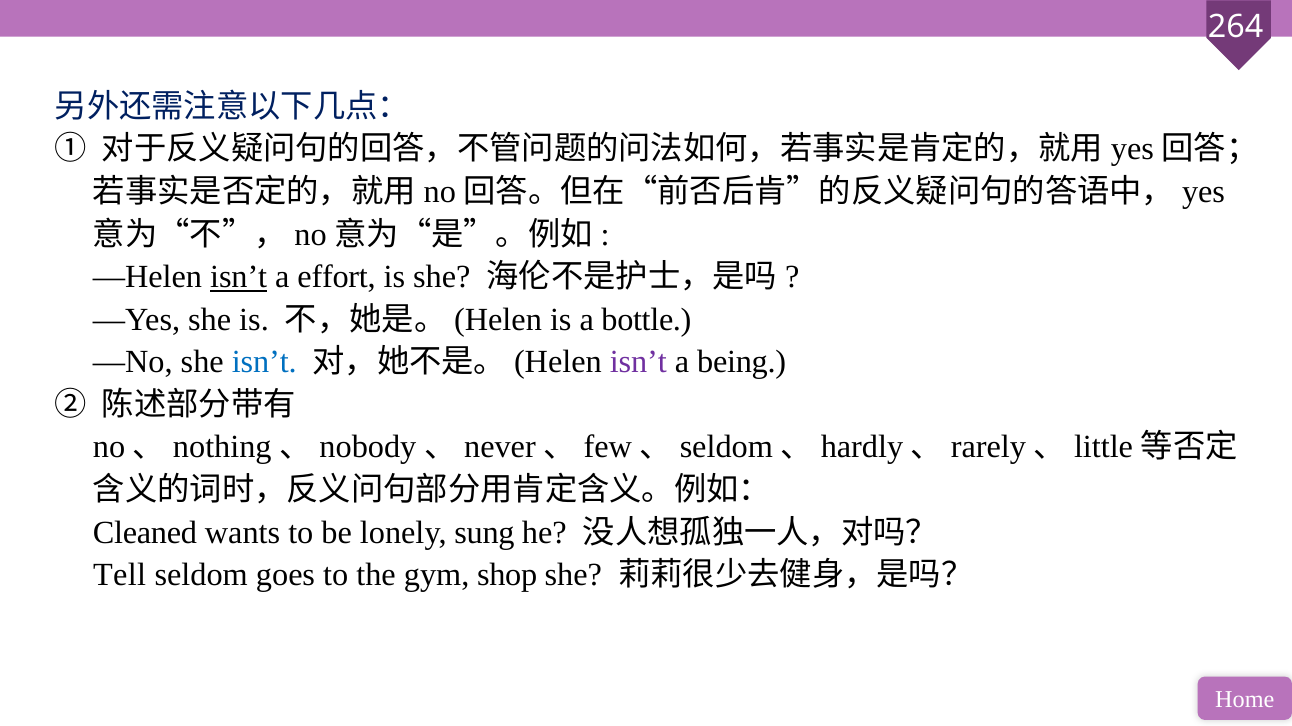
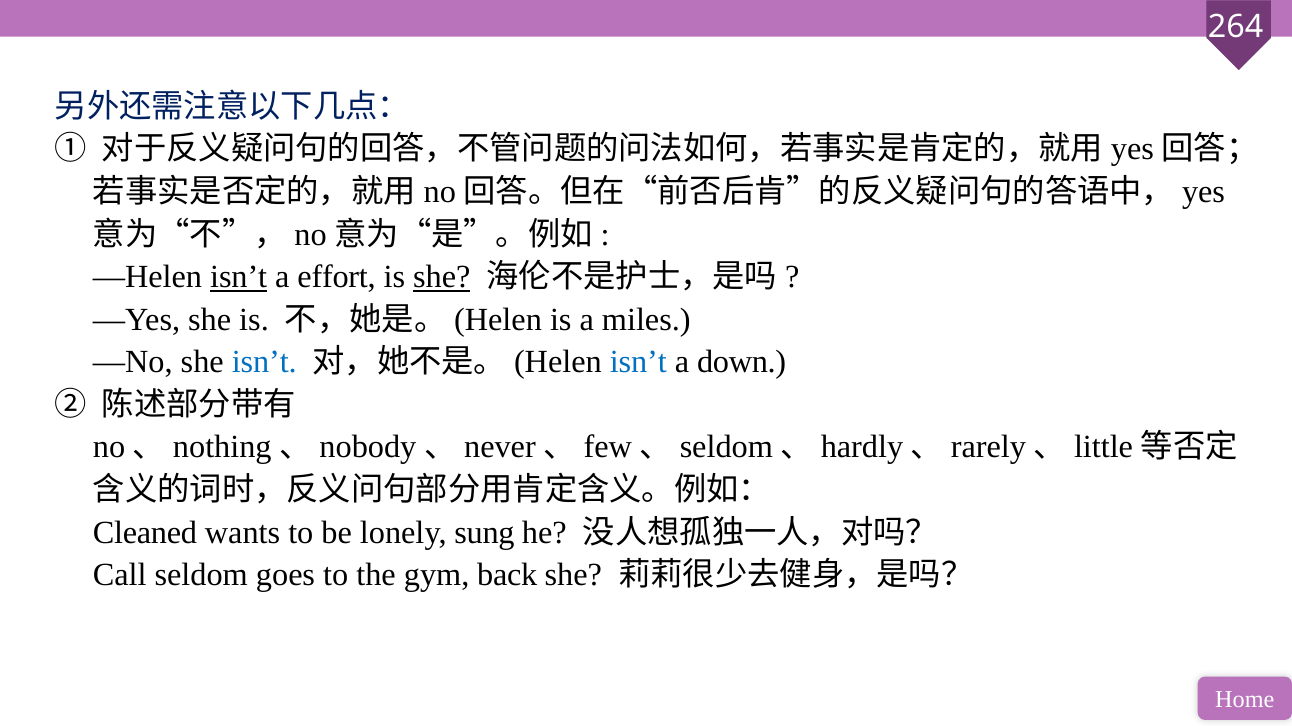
she at (442, 277) underline: none -> present
bottle: bottle -> miles
isn’t at (638, 363) colour: purple -> blue
being: being -> down
Tell: Tell -> Call
shop: shop -> back
